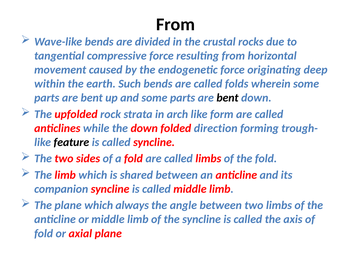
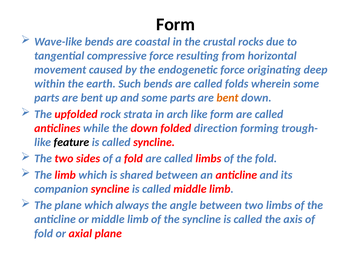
From at (176, 24): From -> Form
divided: divided -> coastal
bent at (228, 98) colour: black -> orange
